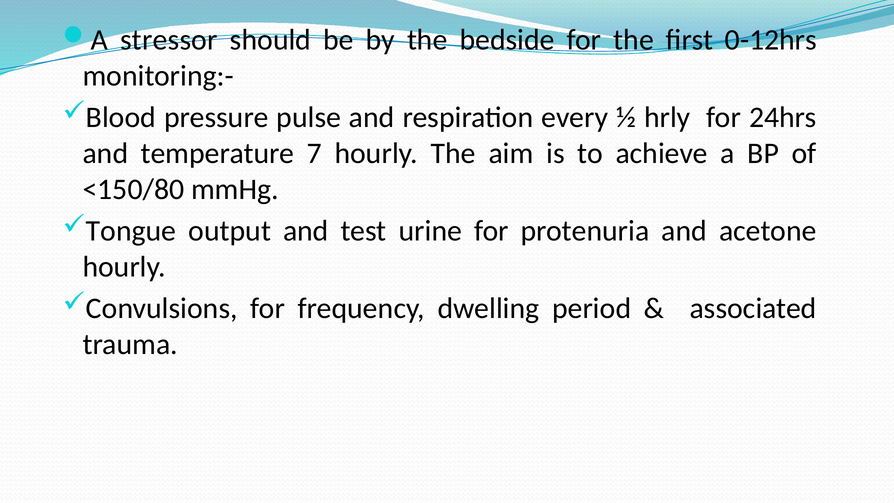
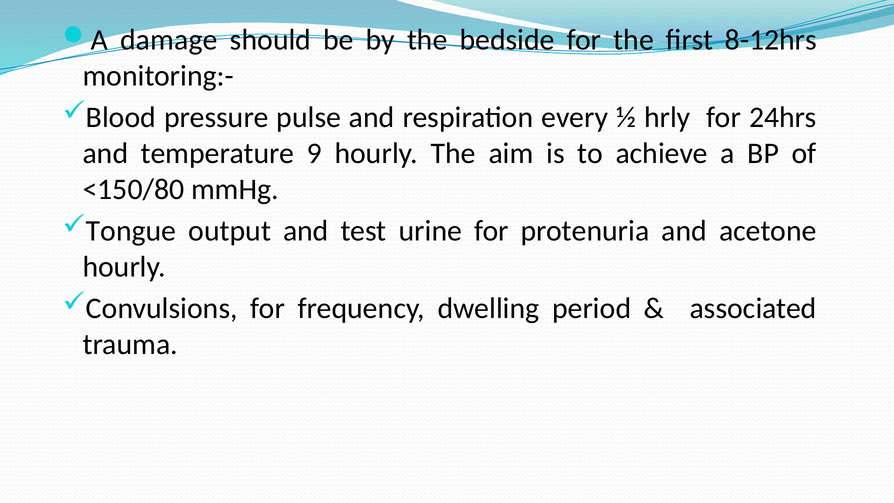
stressor: stressor -> damage
0-12hrs: 0-12hrs -> 8-12hrs
7: 7 -> 9
